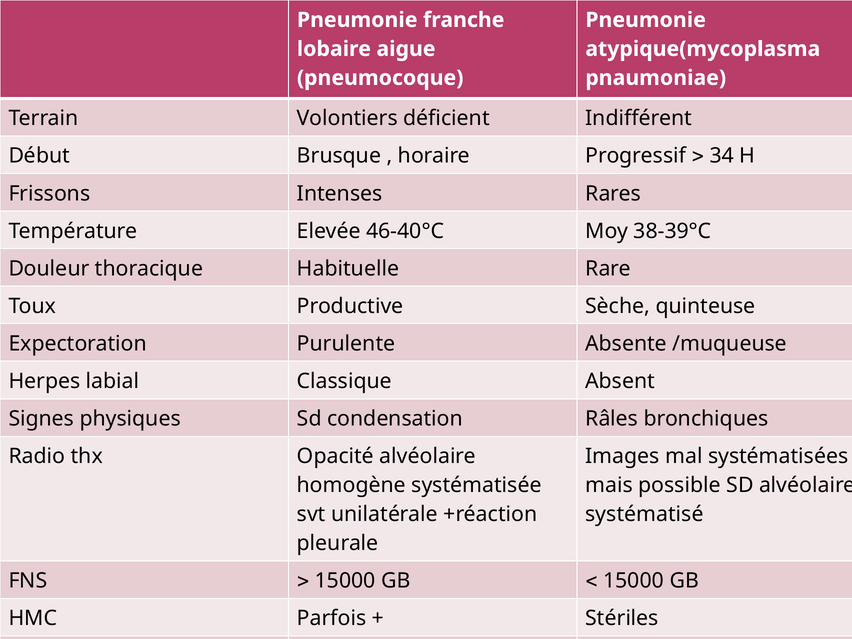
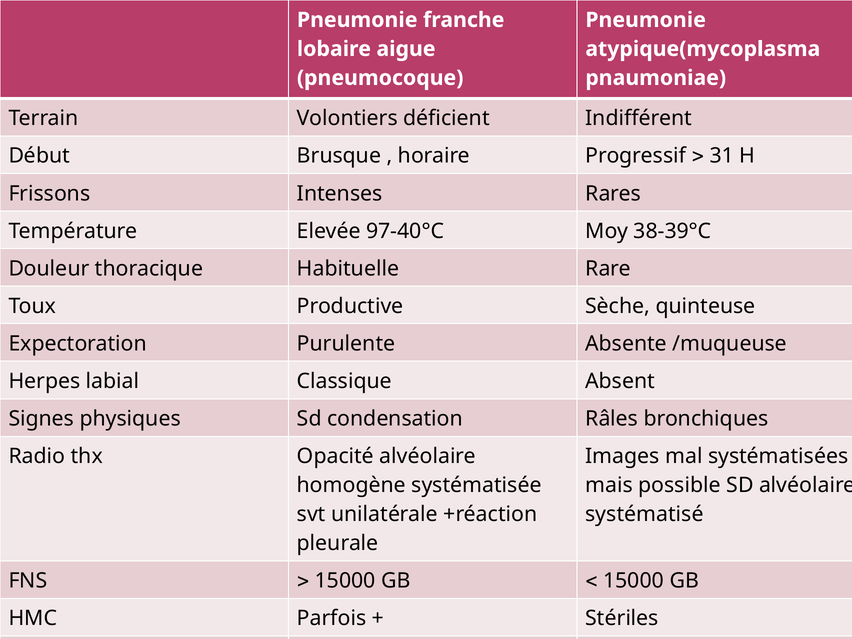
34: 34 -> 31
46-40°C: 46-40°C -> 97-40°C
